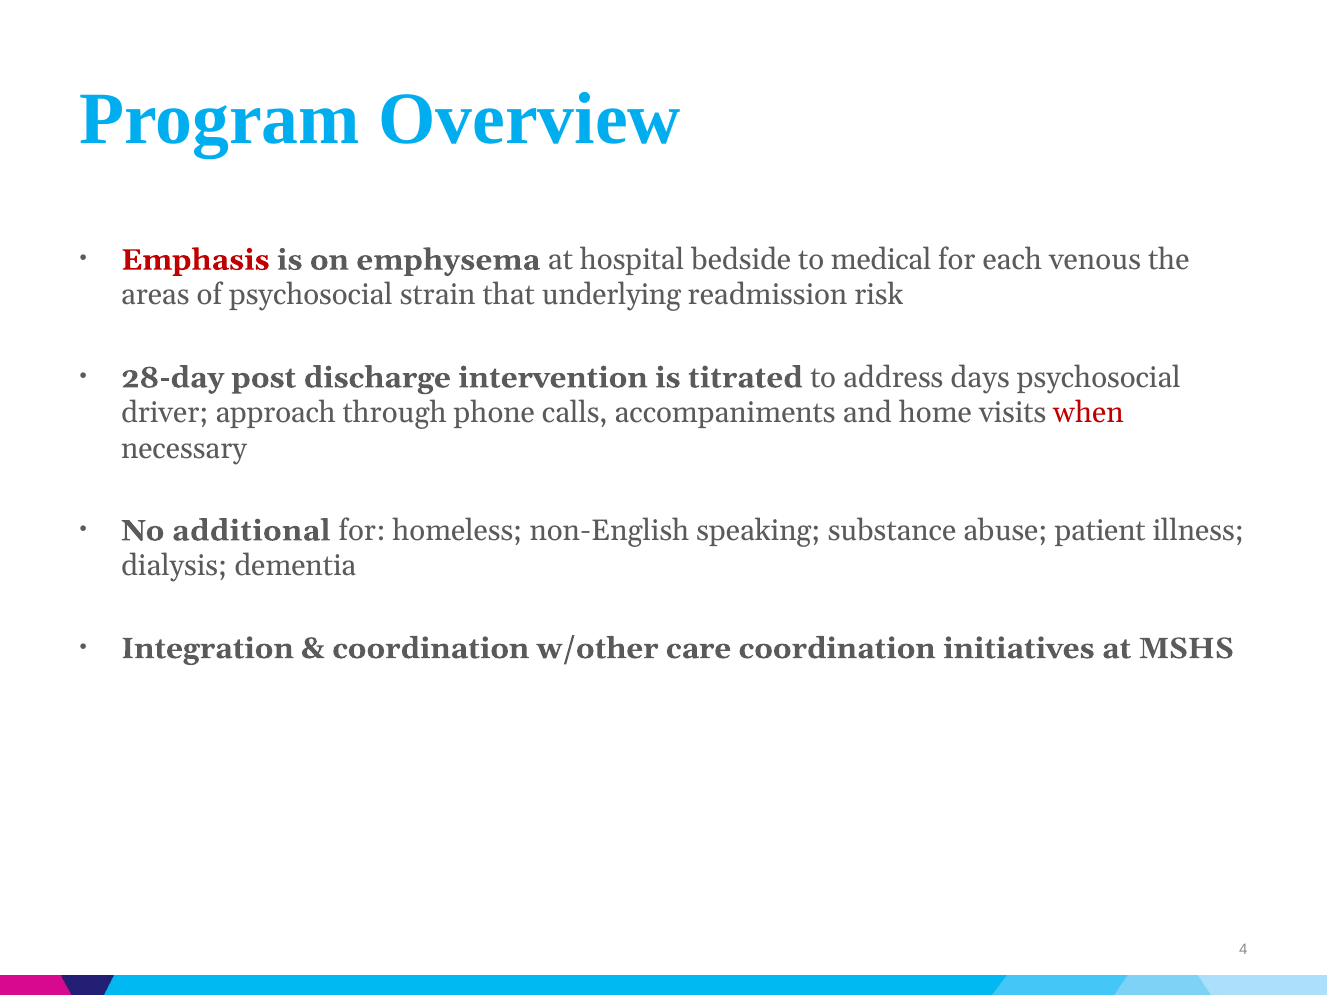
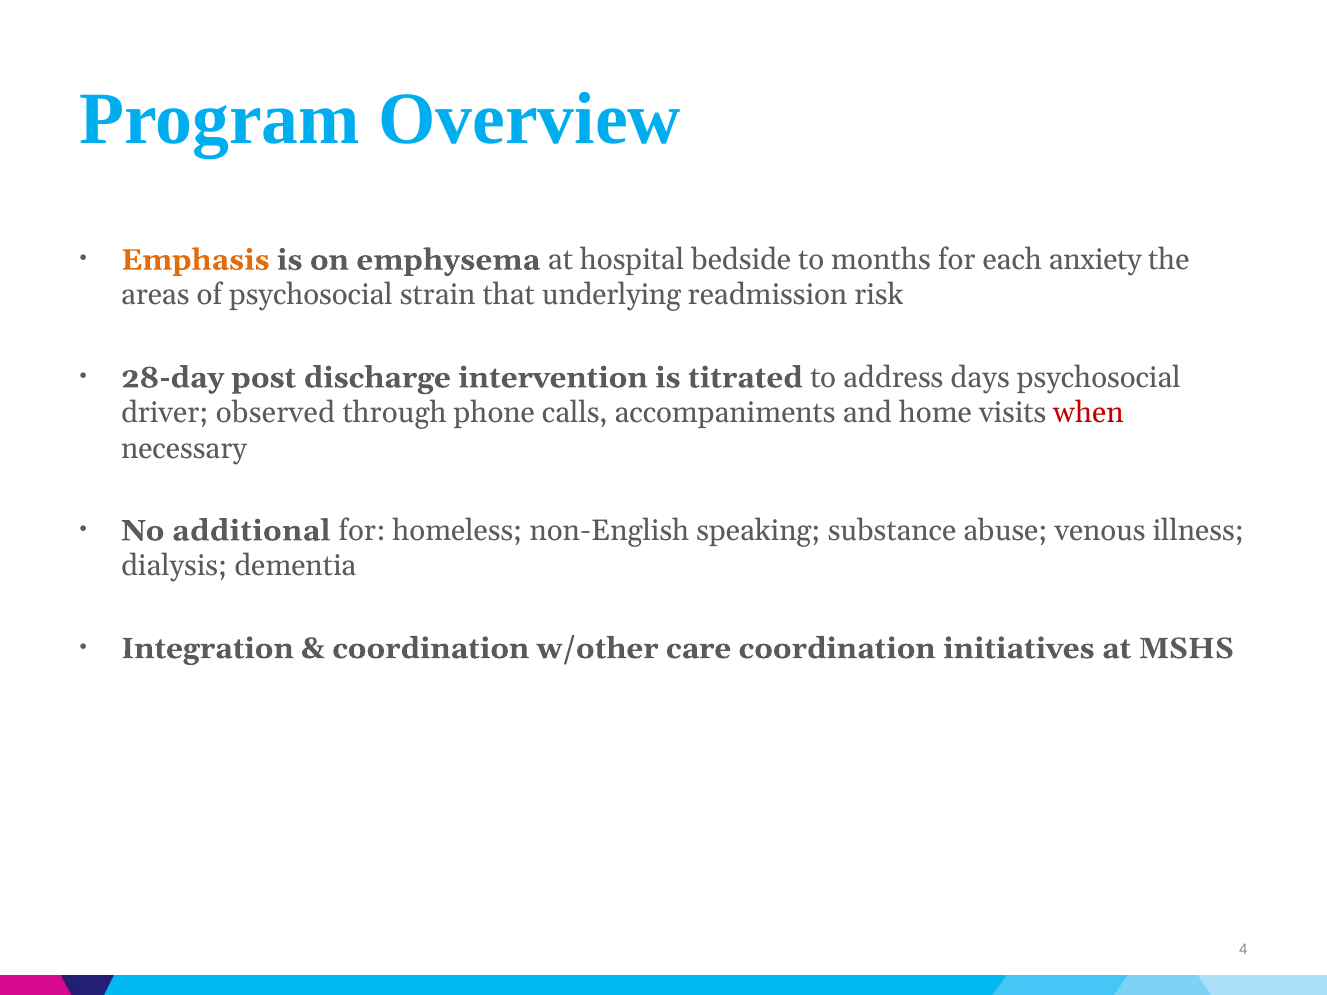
Emphasis colour: red -> orange
medical: medical -> months
venous: venous -> anxiety
approach: approach -> observed
patient: patient -> venous
